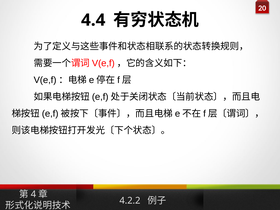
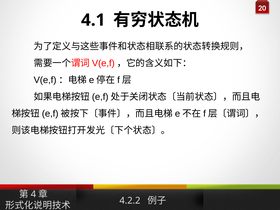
4.4: 4.4 -> 4.1
